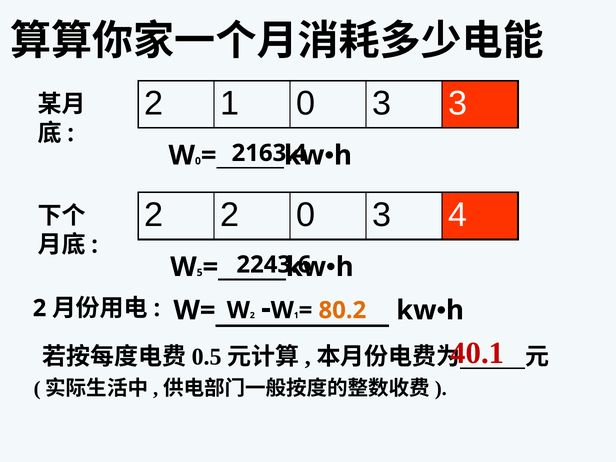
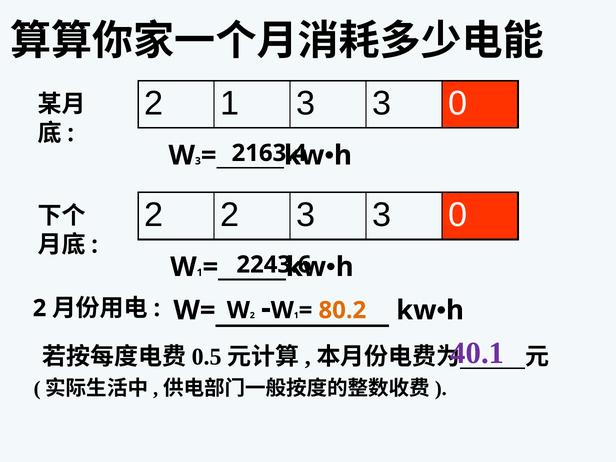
1 0: 0 -> 3
3 at (458, 103): 3 -> 0
0 at (198, 161): 0 -> 3
2 0: 0 -> 3
4 at (458, 215): 4 -> 0
5 at (200, 273): 5 -> 1
40.1 colour: red -> purple
